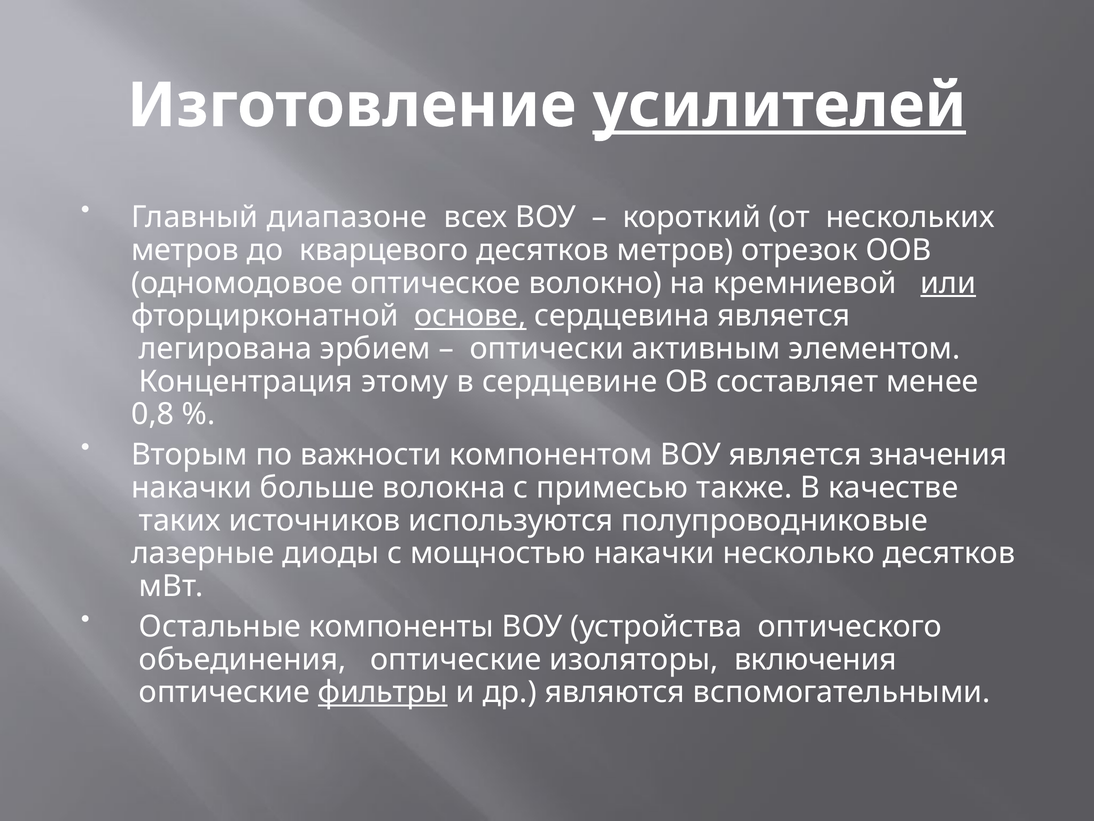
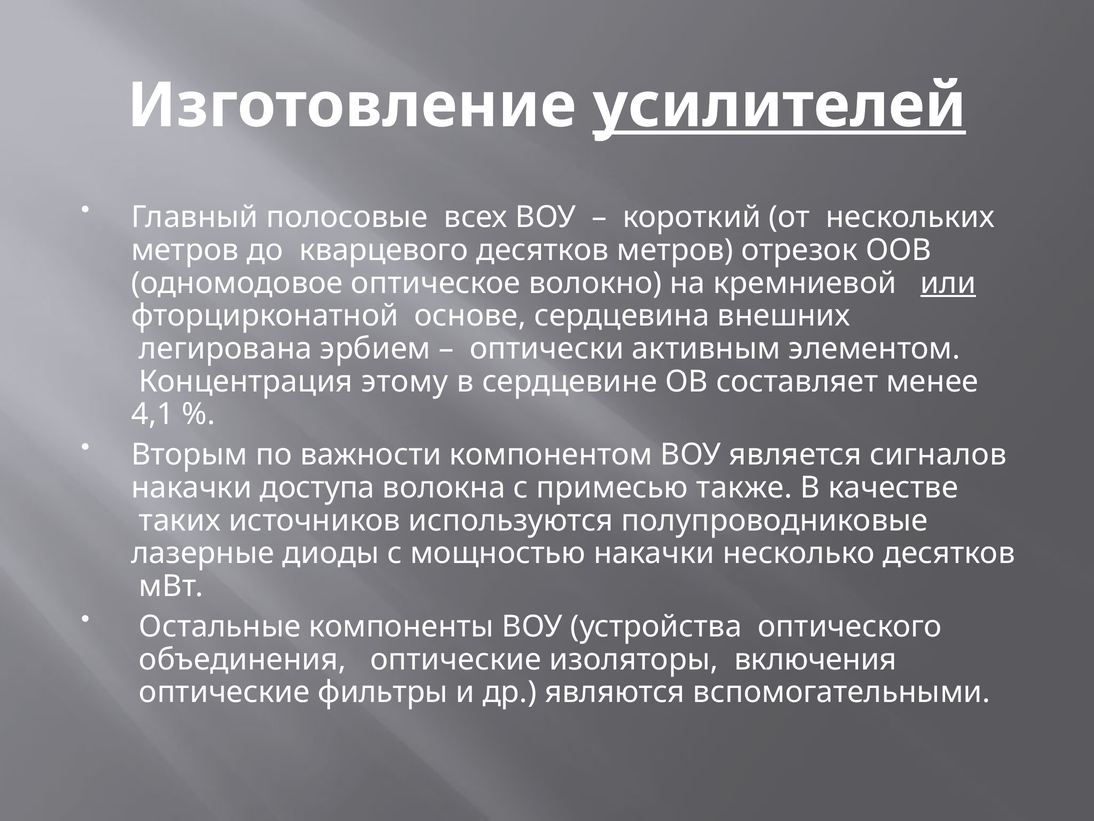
диапазоне: диапазоне -> полосовые
основе underline: present -> none
сердцевина является: является -> внешних
0,8: 0,8 -> 4,1
значения: значения -> сигналов
больше: больше -> доступа
фильтры underline: present -> none
